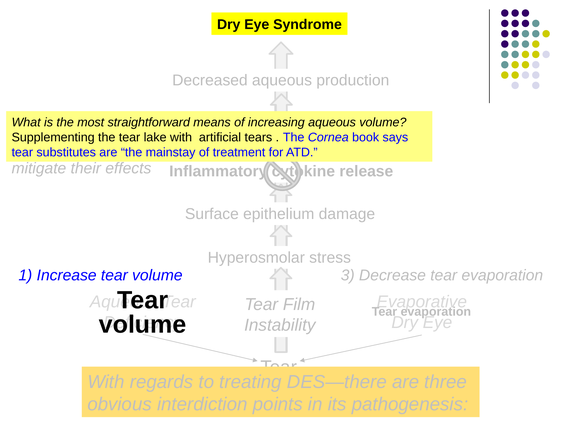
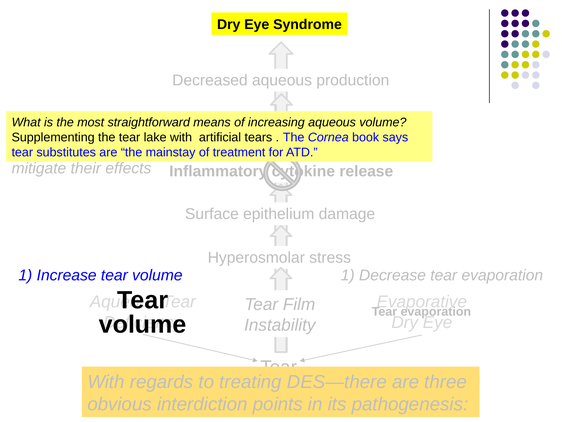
volume 3: 3 -> 1
